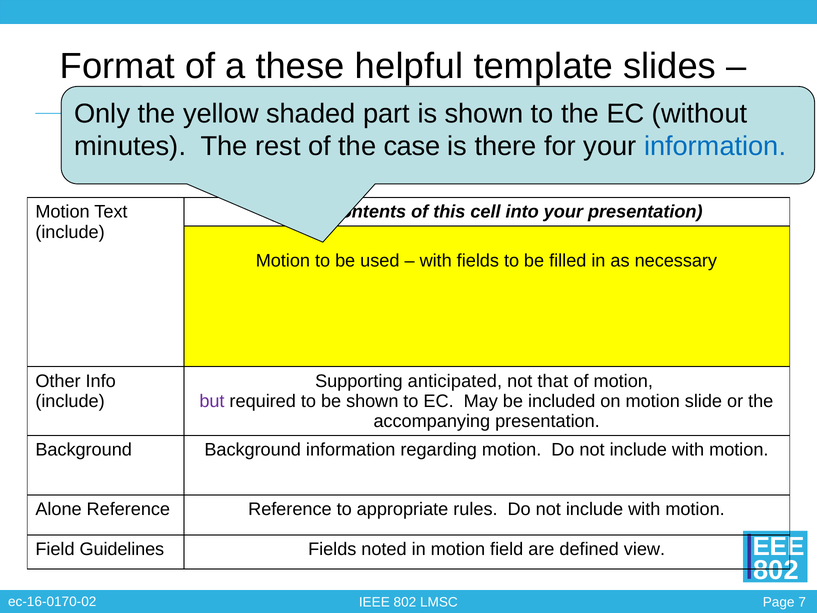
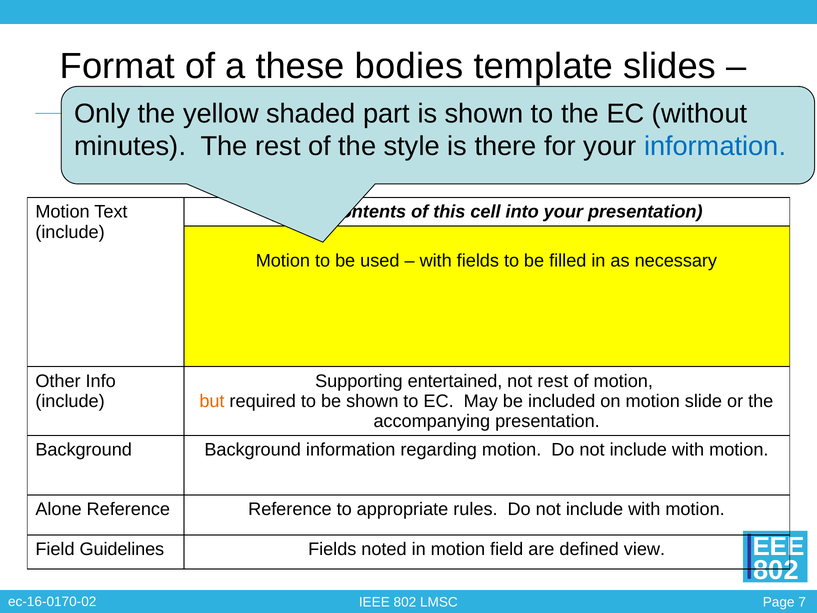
helpful: helpful -> bodies
case: case -> style
anticipated: anticipated -> entertained
not that: that -> rest
but colour: purple -> orange
